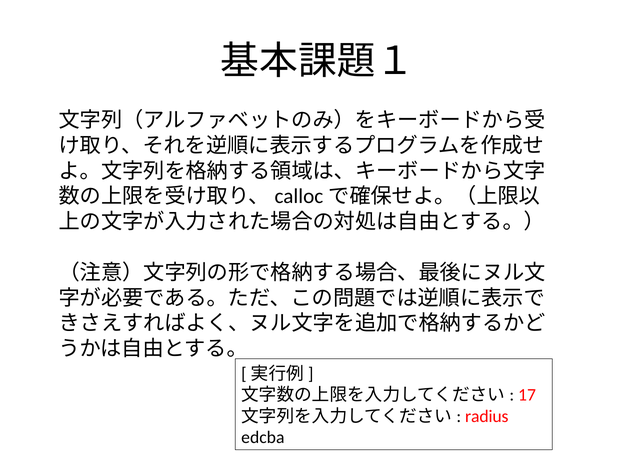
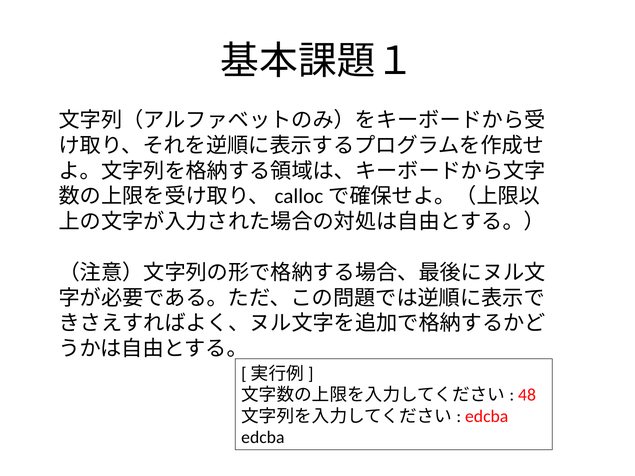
17: 17 -> 48
radius at (487, 416): radius -> edcba
